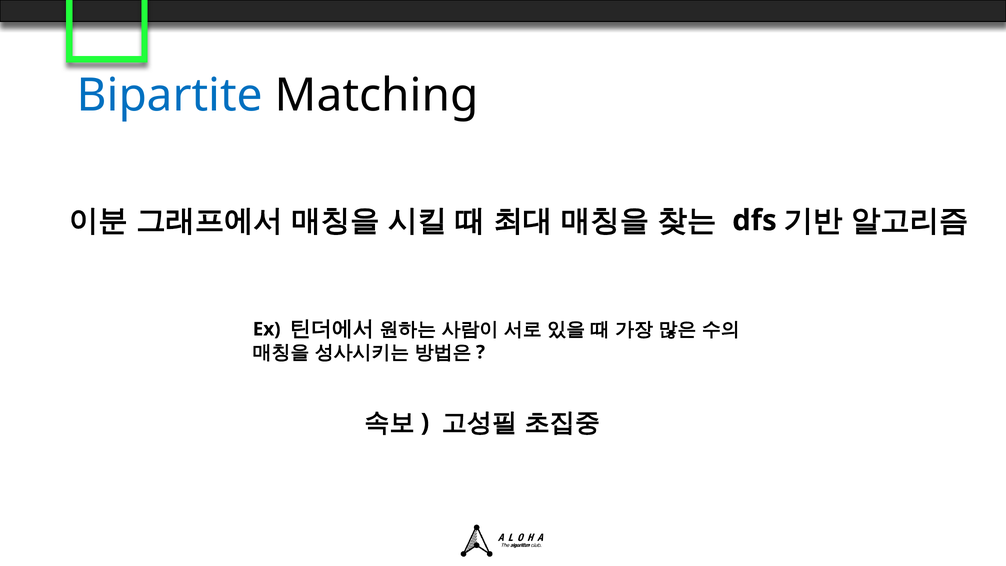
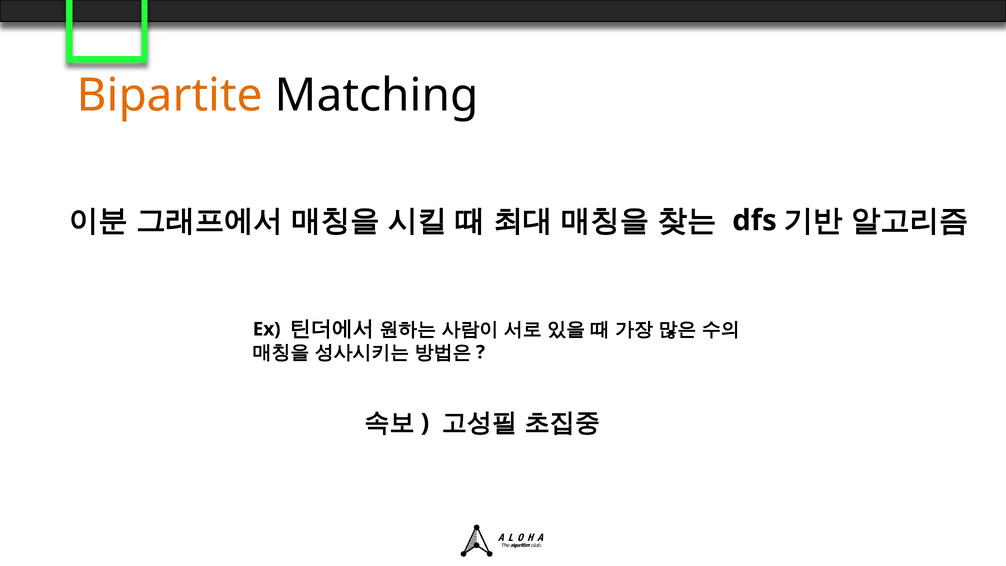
Bipartite colour: blue -> orange
